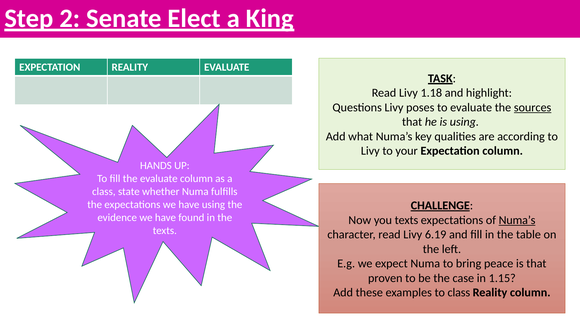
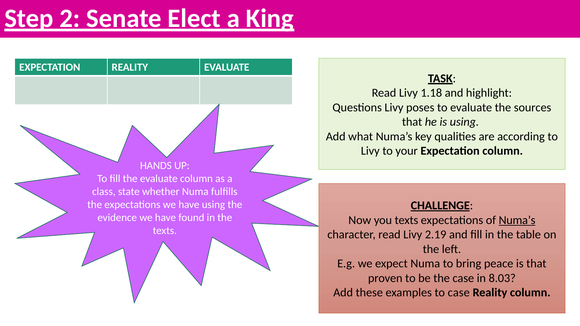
sources underline: present -> none
6.19: 6.19 -> 2.19
1.15: 1.15 -> 8.03
to class: class -> case
